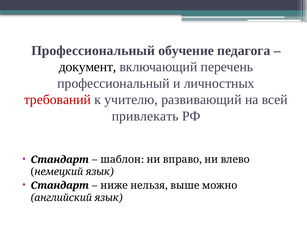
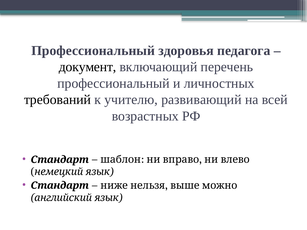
обучение: обучение -> здоровья
требований colour: red -> black
привлекать: привлекать -> возрастных
